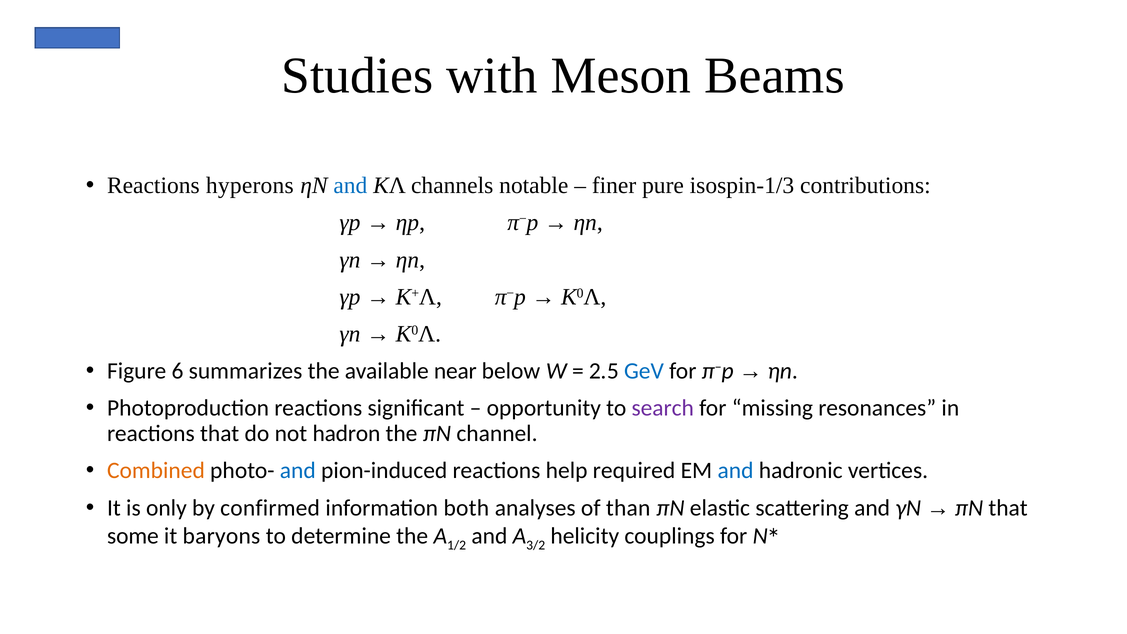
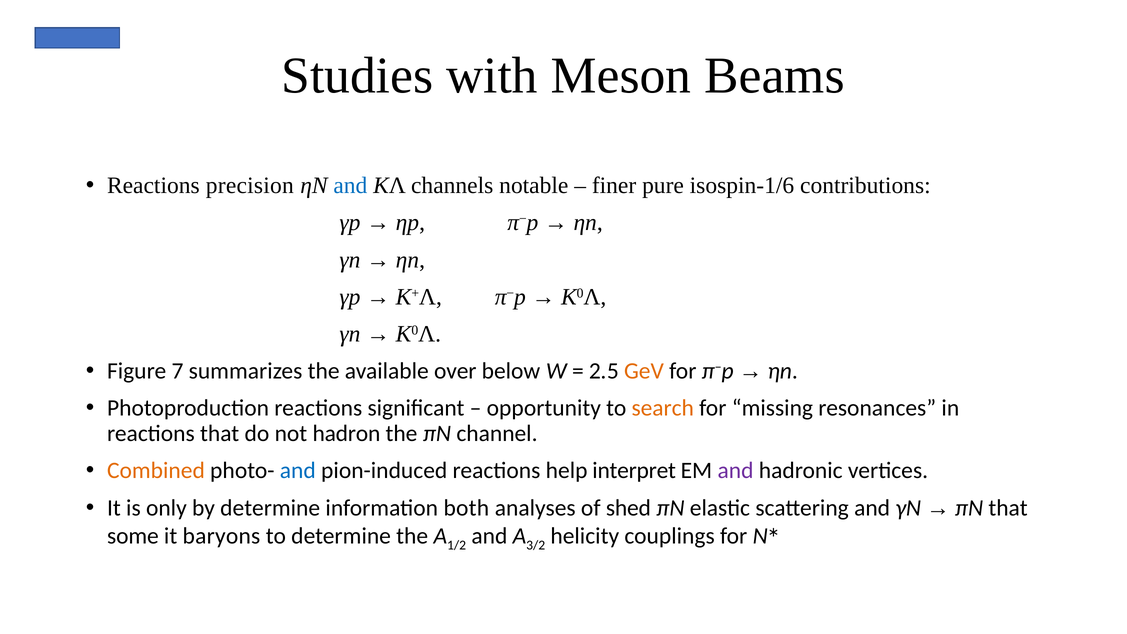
hyperons: hyperons -> precision
isospin-1/3: isospin-1/3 -> isospin-1/6
6: 6 -> 7
near: near -> over
GeV colour: blue -> orange
search colour: purple -> orange
required: required -> interpret
and at (736, 471) colour: blue -> purple
by confirmed: confirmed -> determine
than: than -> shed
